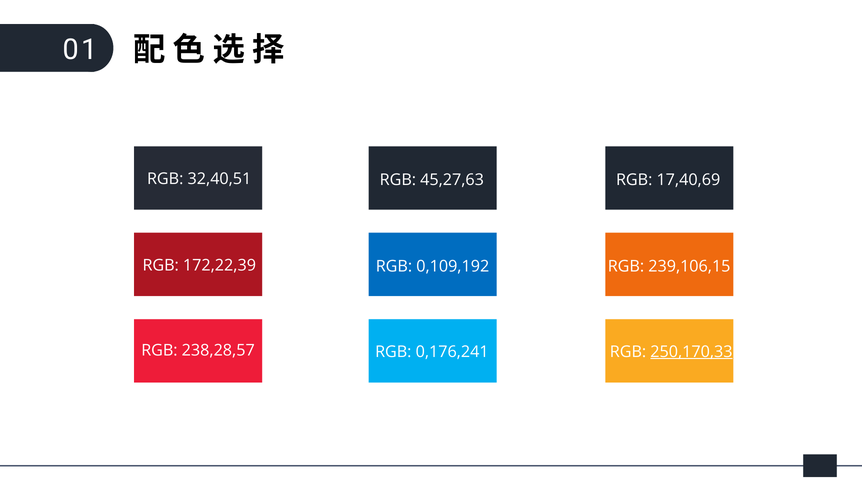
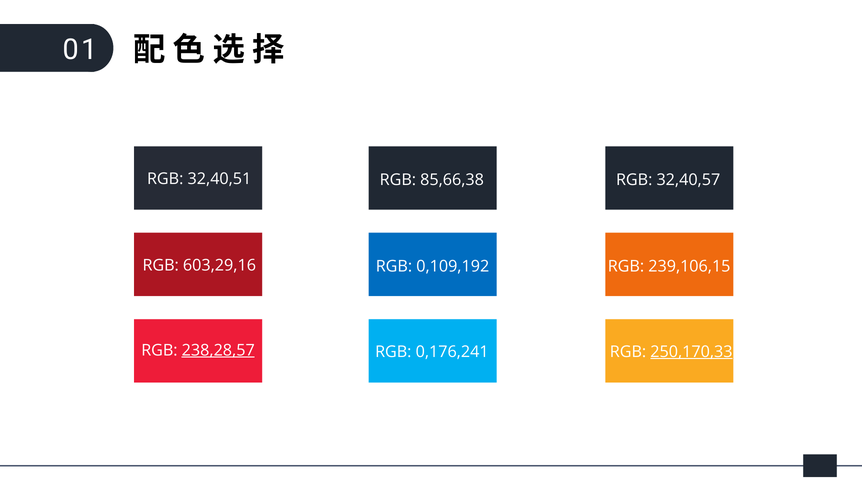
45,27,63: 45,27,63 -> 85,66,38
17,40,69: 17,40,69 -> 32,40,57
172,22,39: 172,22,39 -> 603,29,16
238,28,57 underline: none -> present
